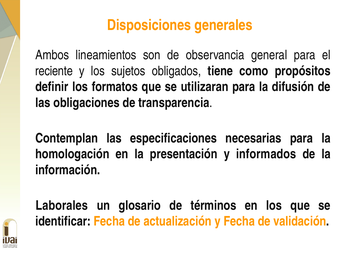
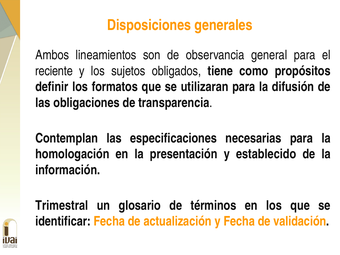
informados: informados -> establecido
Laborales: Laborales -> Trimestral
